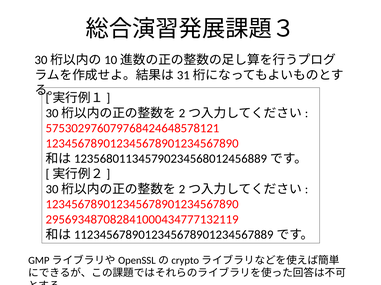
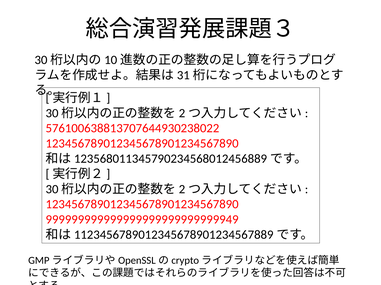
575302976079768424648578121: 575302976079768424648578121 -> 576100638813707644930238022
295693487082841000434777132119: 295693487082841000434777132119 -> 999999999999999999999999999949
